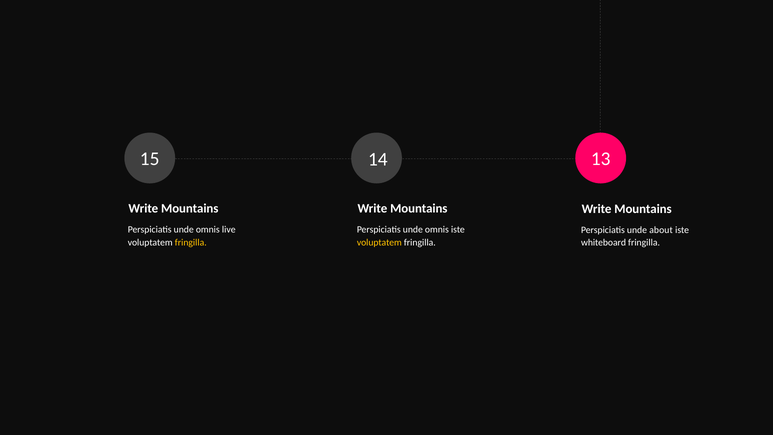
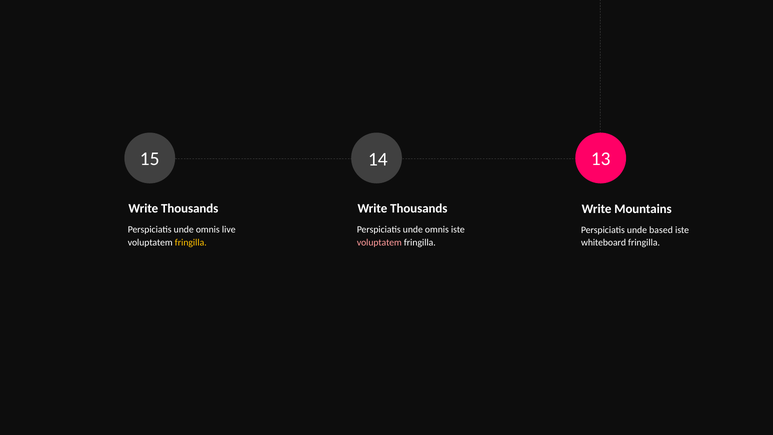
Mountains at (190, 209): Mountains -> Thousands
Mountains at (419, 209): Mountains -> Thousands
about: about -> based
voluptatem at (379, 242) colour: yellow -> pink
